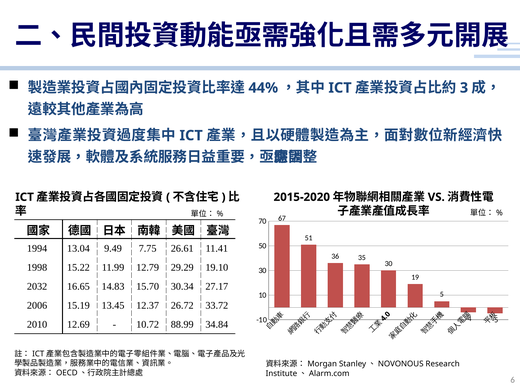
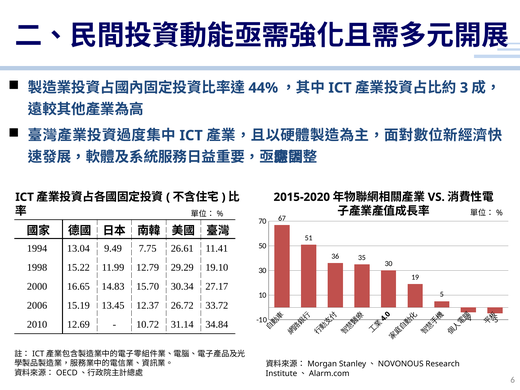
2032: 2032 -> 2000
88.99: 88.99 -> 31.14
